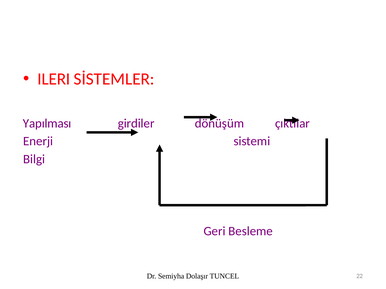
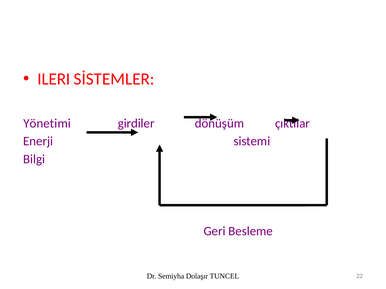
Yapılması: Yapılması -> Yönetimi
